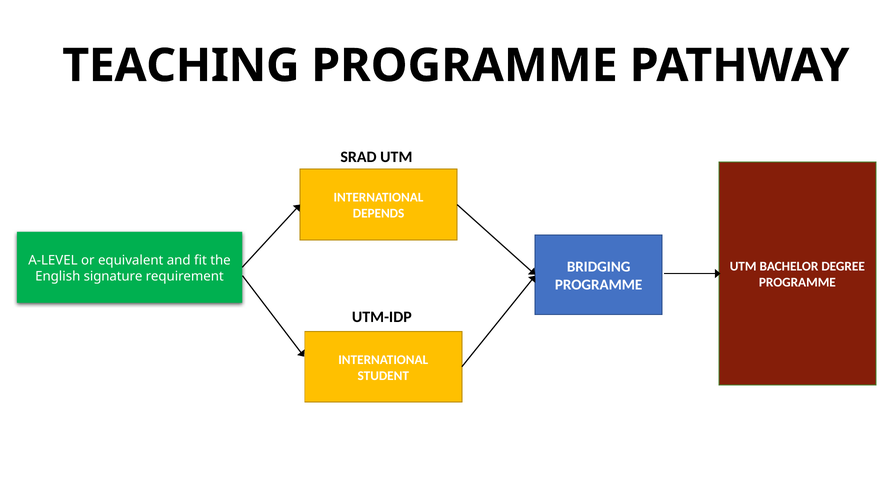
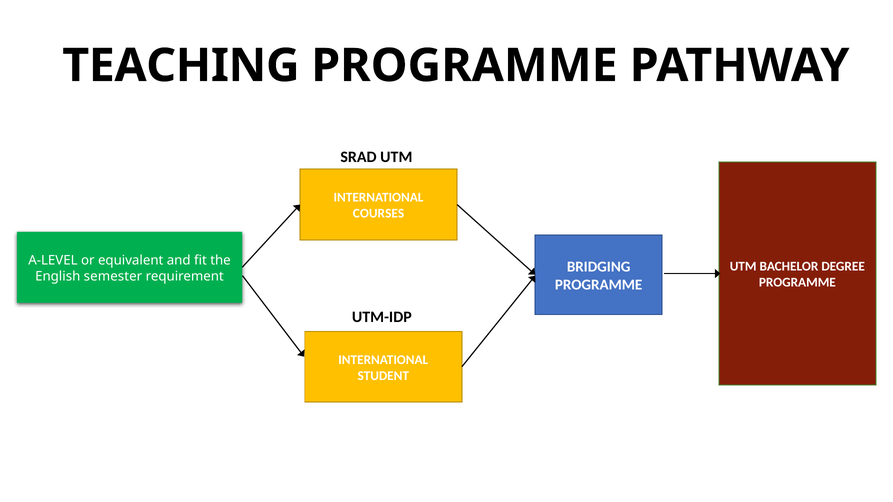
DEPENDS: DEPENDS -> COURSES
signature: signature -> semester
